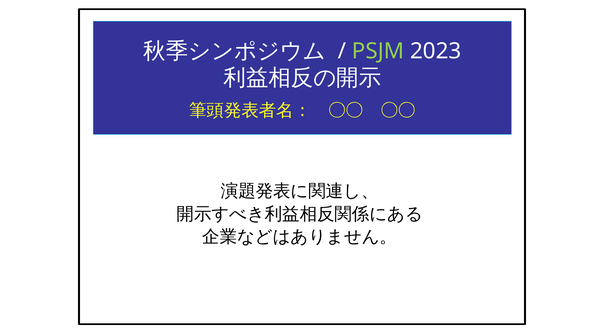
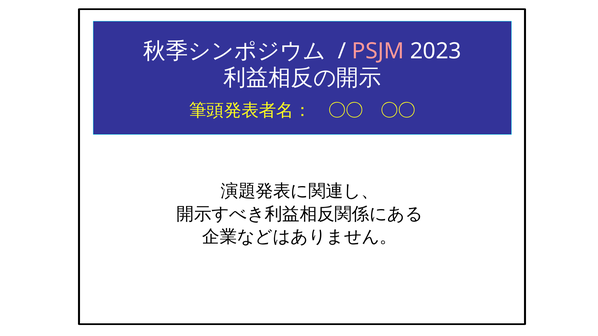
PSJM colour: light green -> pink
